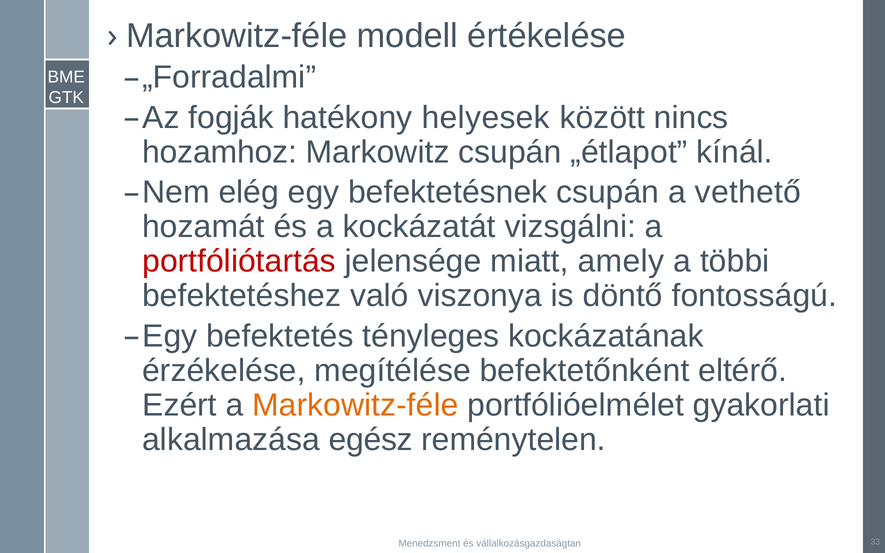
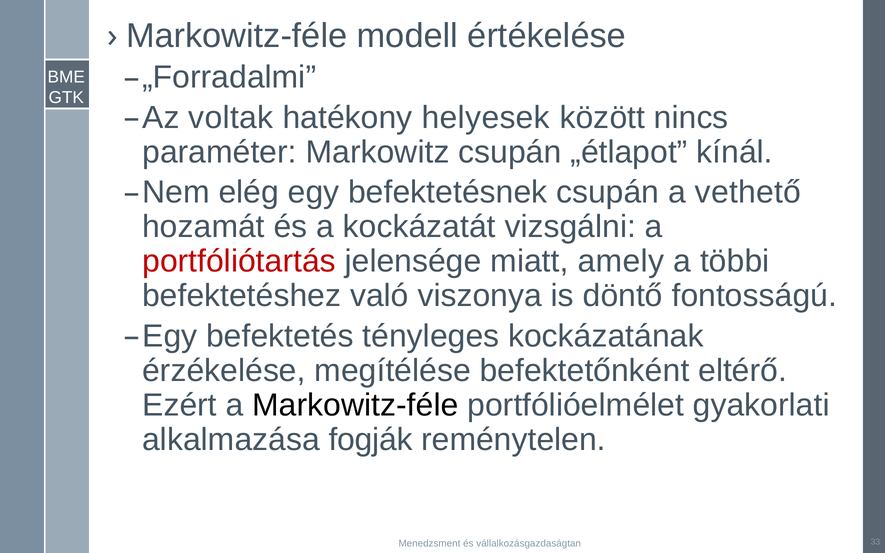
fogják: fogják -> voltak
hozamhoz: hozamhoz -> paraméter
Markowitz-féle at (355, 405) colour: orange -> black
egész: egész -> fogják
